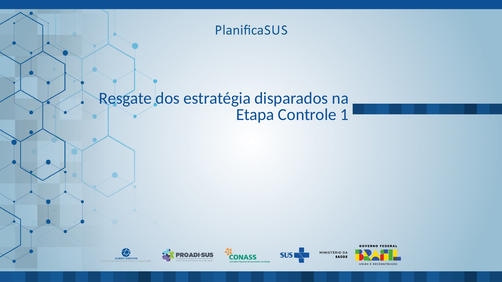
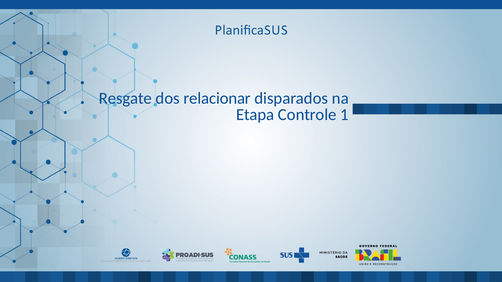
estratégia: estratégia -> relacionar
